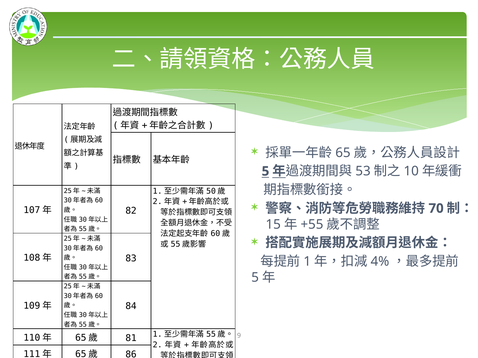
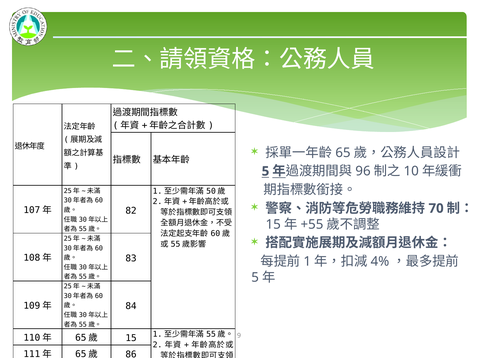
53: 53 -> 96
81 at (131, 339): 81 -> 15
